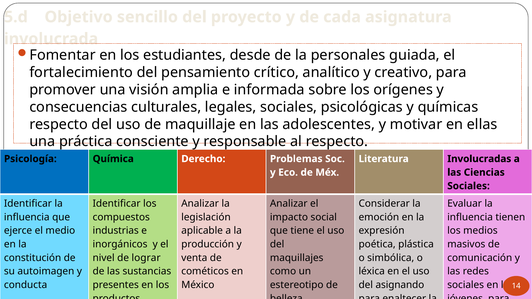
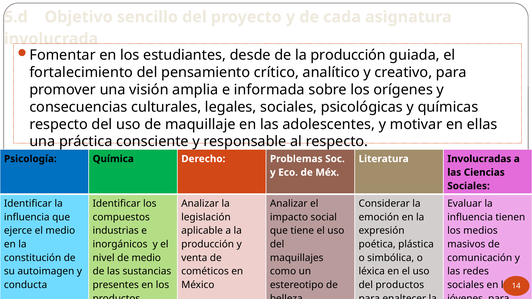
de la personales: personales -> producción
de lograr: lograr -> medio
del asignando: asignando -> productos
